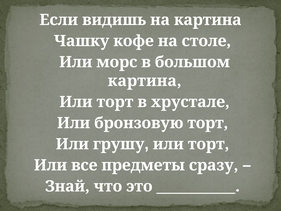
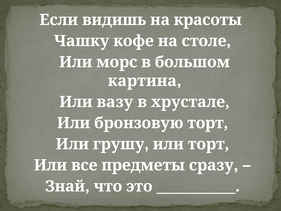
на картина: картина -> красоты
торт at (115, 102): торт -> вазу
